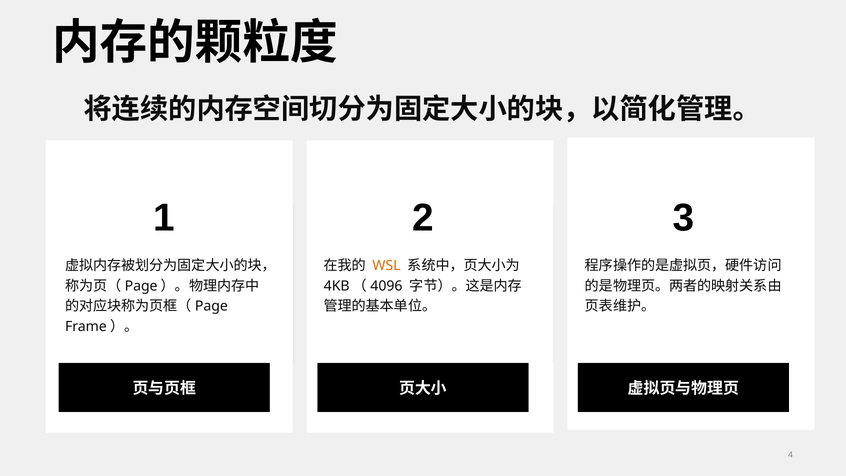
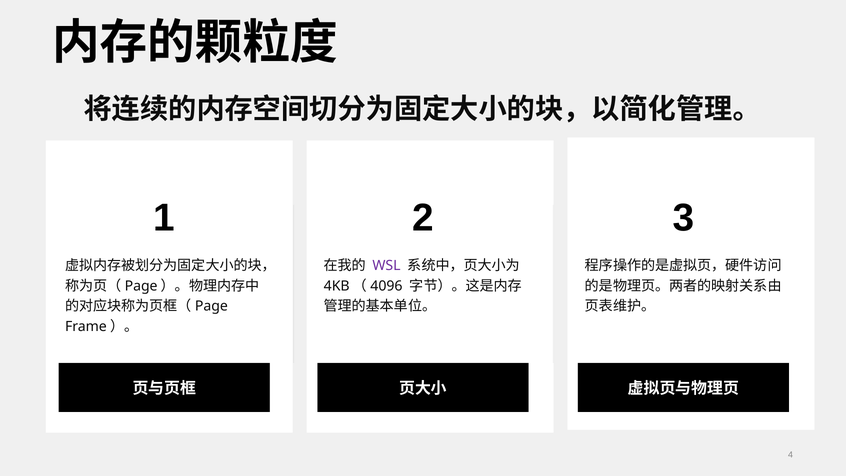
WSL colour: orange -> purple
